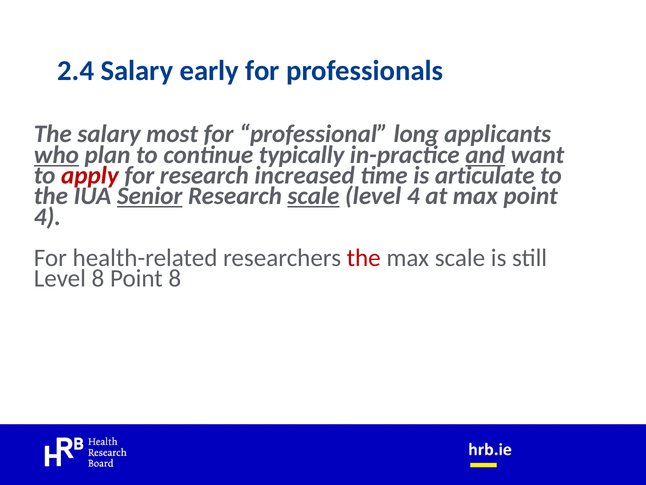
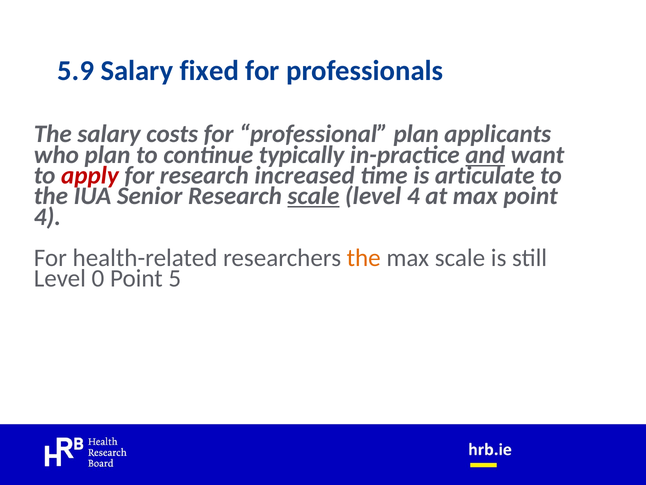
2.4: 2.4 -> 5.9
early: early -> fixed
most: most -> costs
professional long: long -> plan
who underline: present -> none
Senior underline: present -> none
the at (364, 258) colour: red -> orange
Level 8: 8 -> 0
Point 8: 8 -> 5
